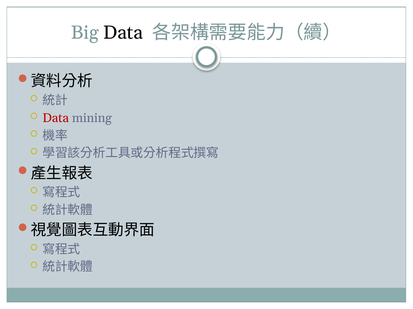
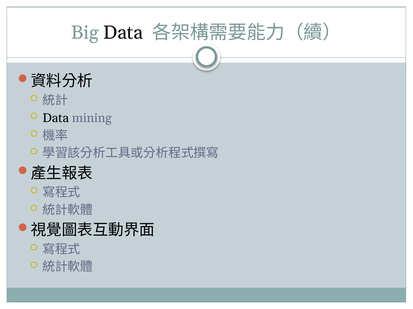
Data at (56, 118) colour: red -> black
